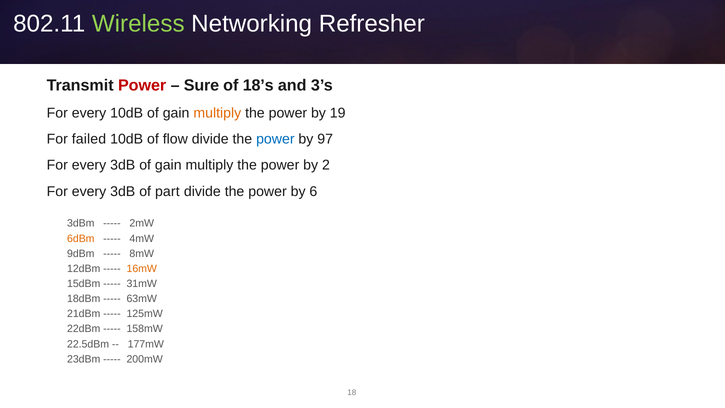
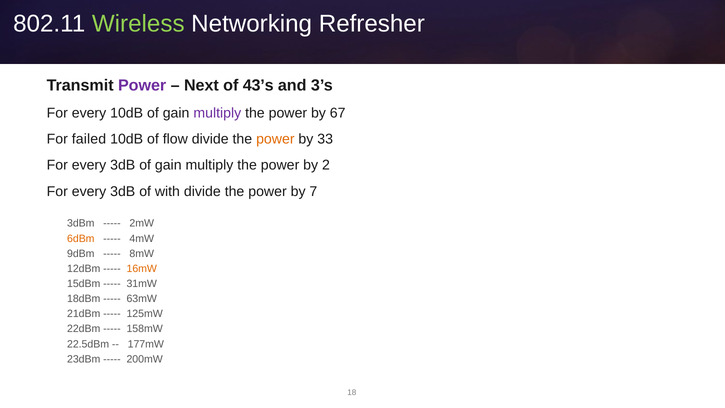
Power at (142, 86) colour: red -> purple
Sure: Sure -> Next
18’s: 18’s -> 43’s
multiply at (217, 113) colour: orange -> purple
19: 19 -> 67
power at (275, 139) colour: blue -> orange
97: 97 -> 33
part: part -> with
6: 6 -> 7
